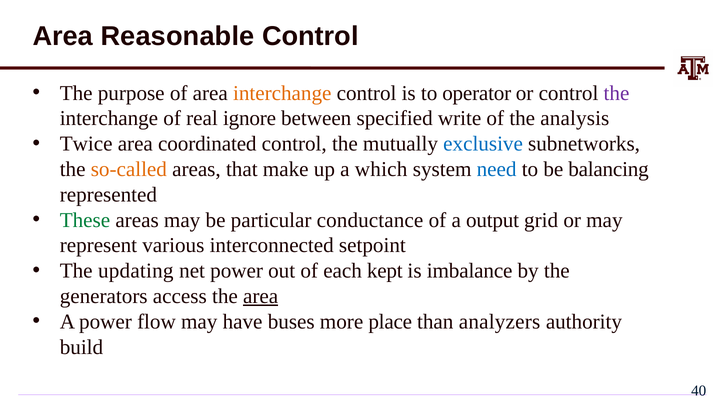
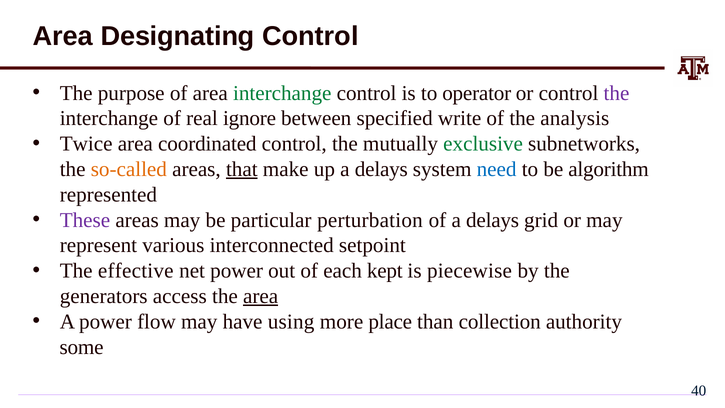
Reasonable: Reasonable -> Designating
interchange at (282, 93) colour: orange -> green
exclusive colour: blue -> green
that underline: none -> present
up a which: which -> delays
balancing: balancing -> algorithm
These colour: green -> purple
conductance: conductance -> perturbation
of a output: output -> delays
updating: updating -> effective
imbalance: imbalance -> piecewise
buses: buses -> using
analyzers: analyzers -> collection
build: build -> some
